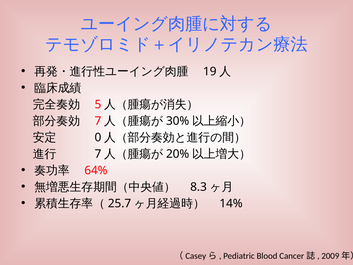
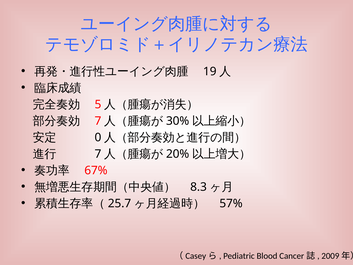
64%: 64% -> 67%
14%: 14% -> 57%
